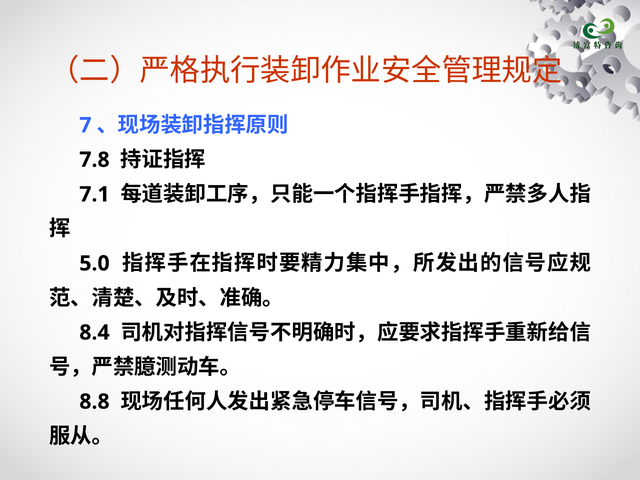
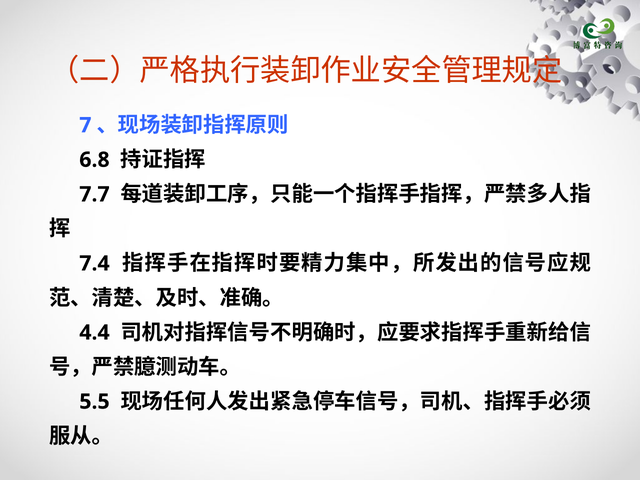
7.8: 7.8 -> 6.8
7.1: 7.1 -> 7.7
5.0: 5.0 -> 7.4
8.4: 8.4 -> 4.4
8.8: 8.8 -> 5.5
